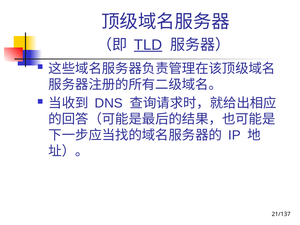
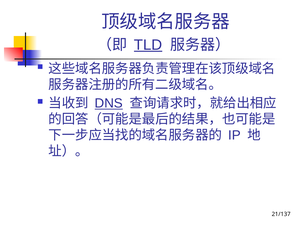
DNS underline: none -> present
